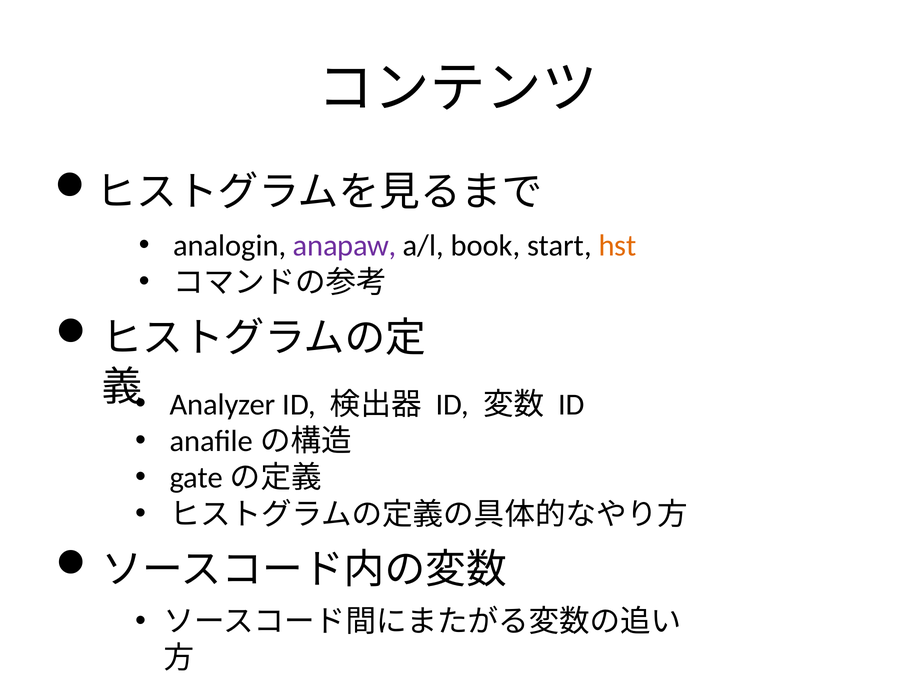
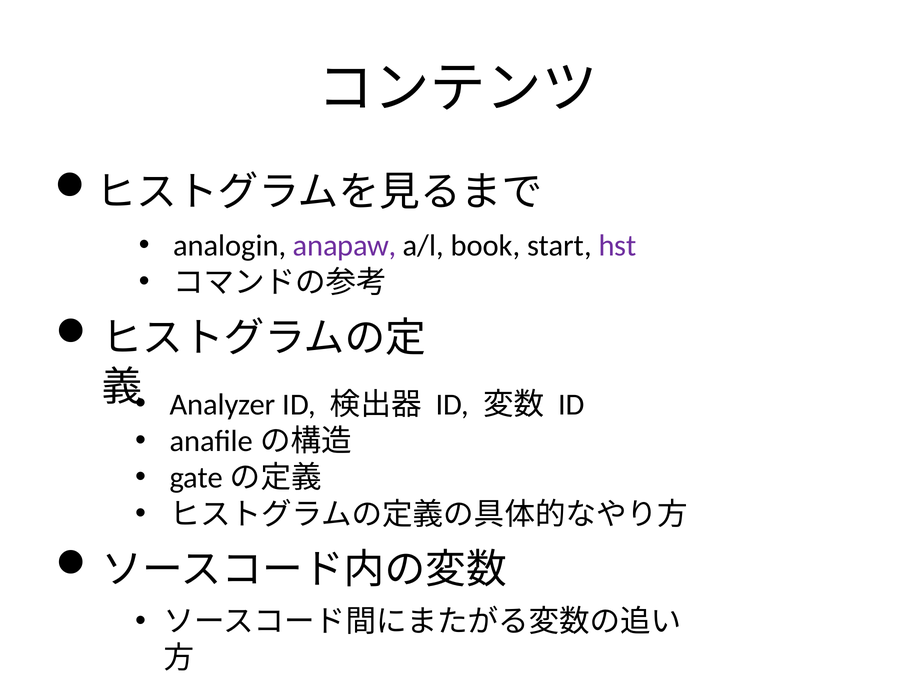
hst colour: orange -> purple
